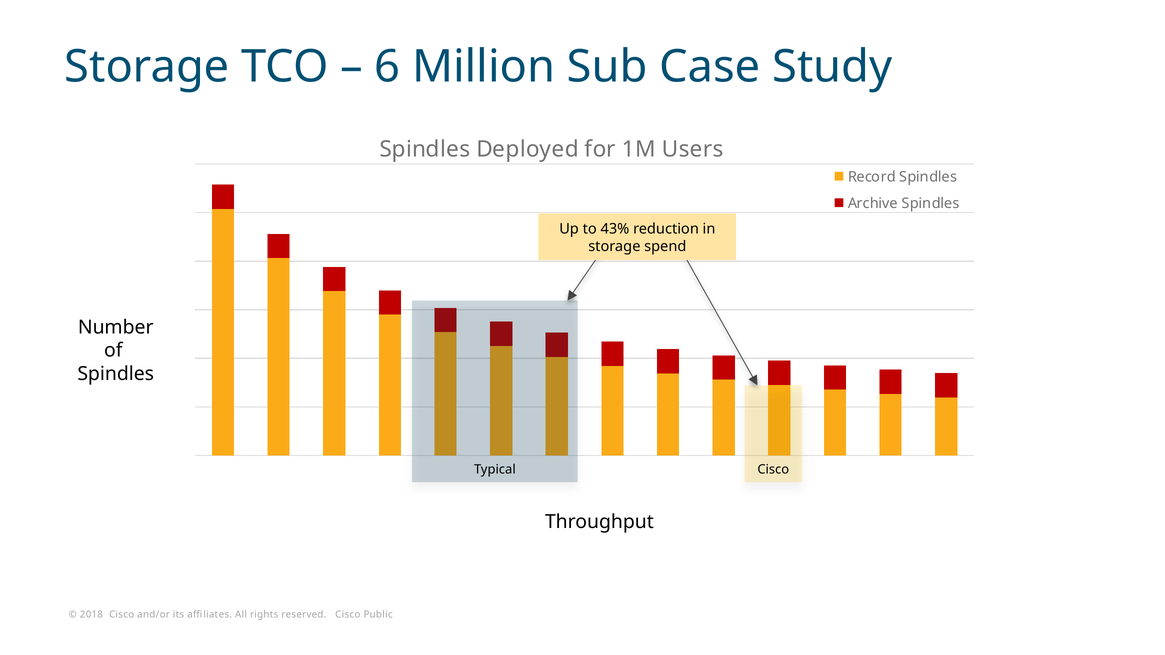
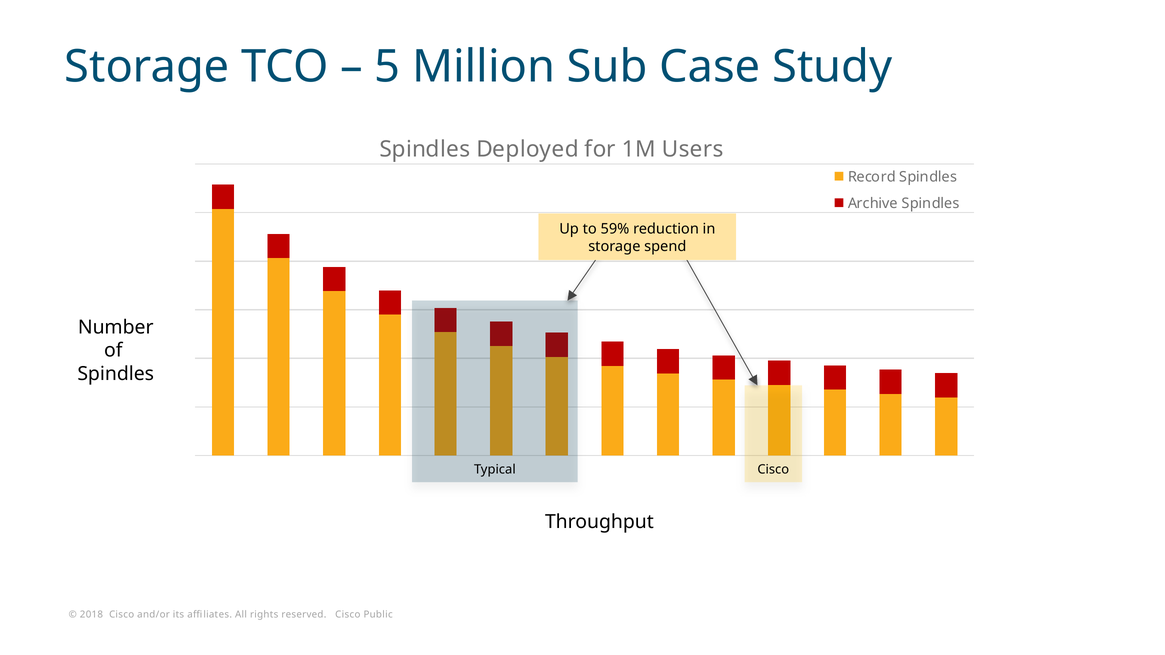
6: 6 -> 5
43%: 43% -> 59%
